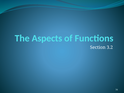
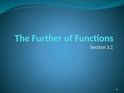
Aspects: Aspects -> Further
